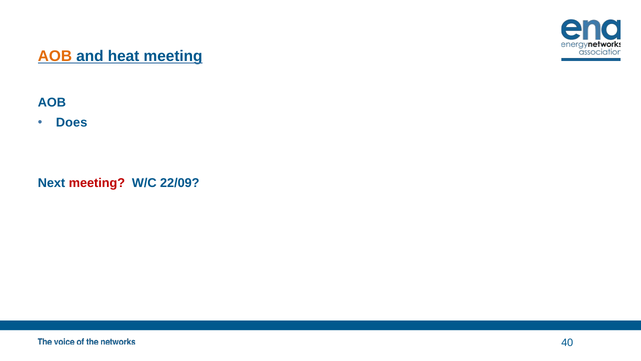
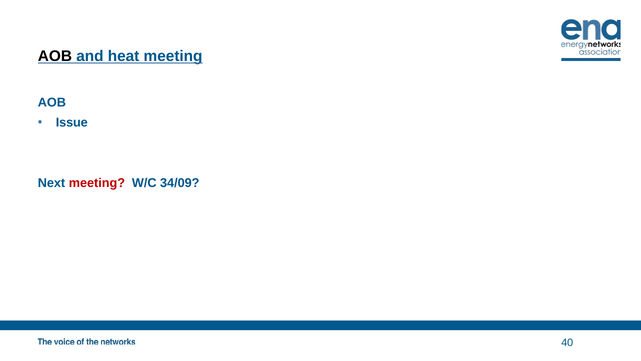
AOB at (55, 56) colour: orange -> black
Does: Does -> Issue
22/09: 22/09 -> 34/09
